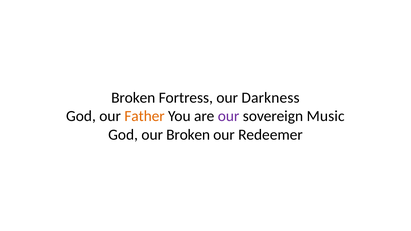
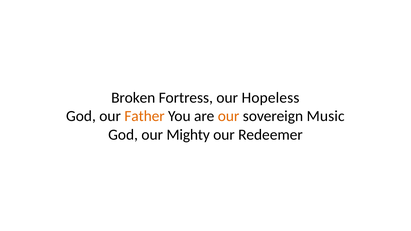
Darkness: Darkness -> Hopeless
our at (229, 116) colour: purple -> orange
our Broken: Broken -> Mighty
